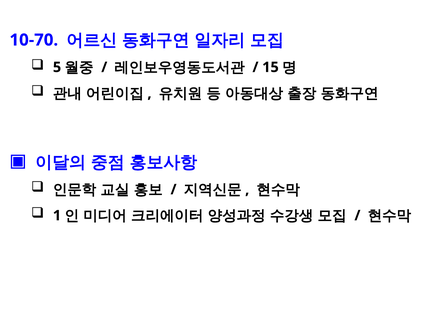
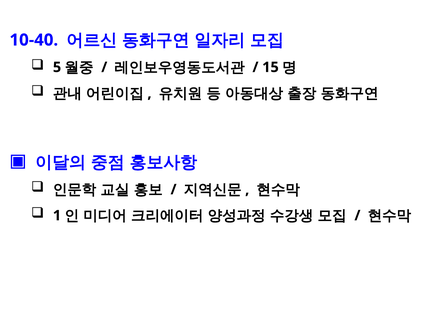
10-70: 10-70 -> 10-40
